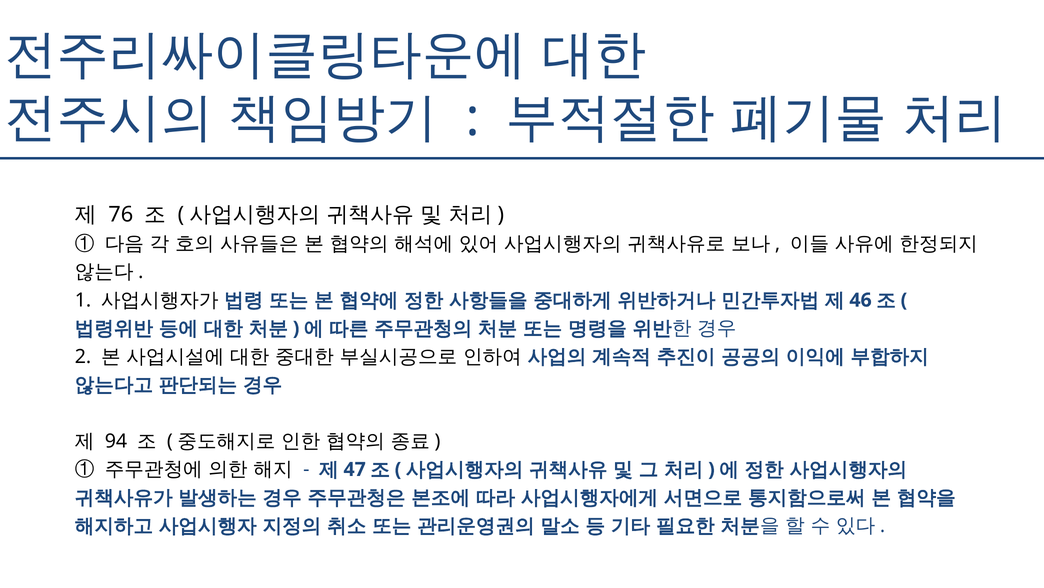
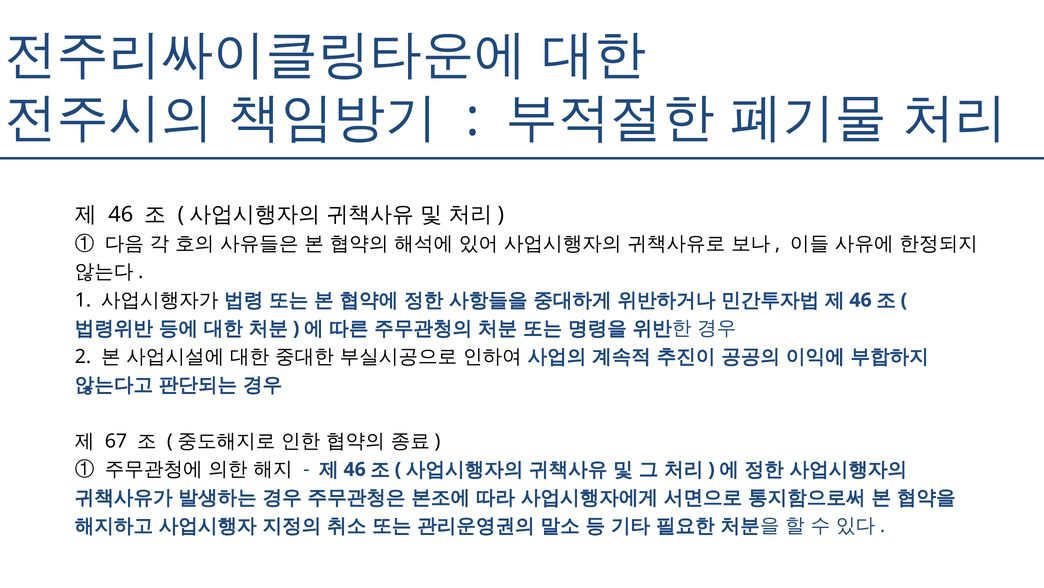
76 at (121, 214): 76 -> 46
94: 94 -> 67
47 at (355, 469): 47 -> 46
